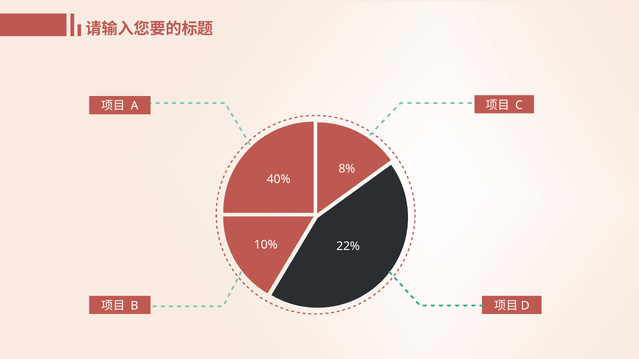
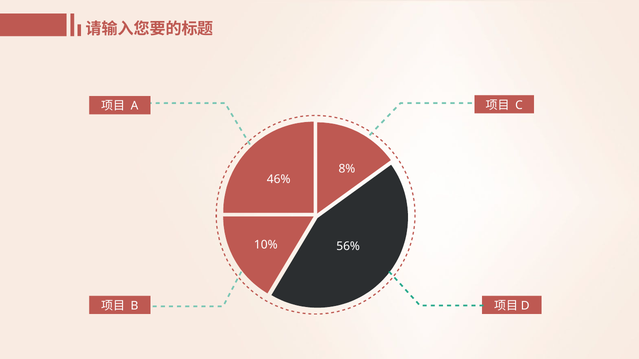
40%: 40% -> 46%
22%: 22% -> 56%
